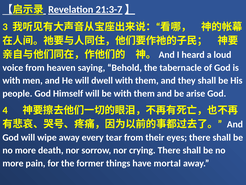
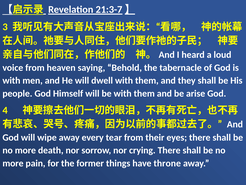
mortal: mortal -> throne
